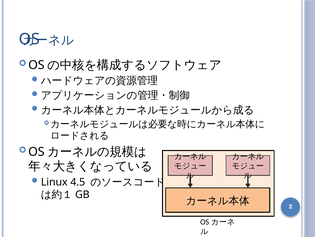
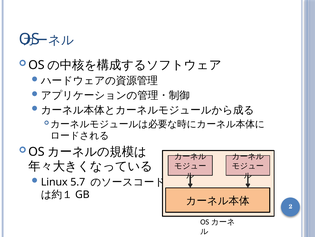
4.5: 4.5 -> 5.7
